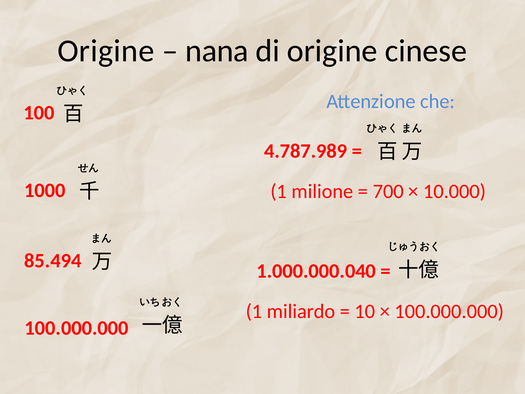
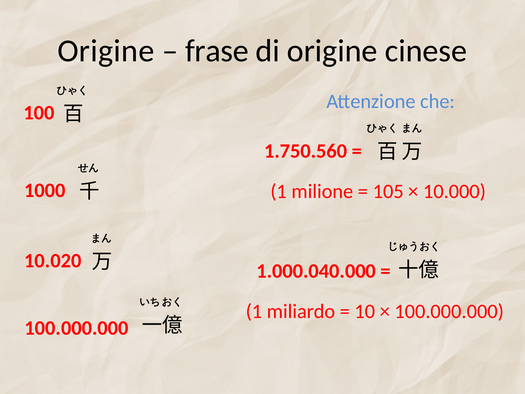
nana: nana -> frase
4.787.989: 4.787.989 -> 1.750.560
700: 700 -> 105
85.494: 85.494 -> 10.020
1.000.000.040: 1.000.000.040 -> 1.000.040.000
